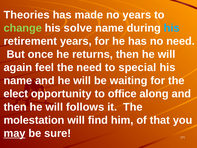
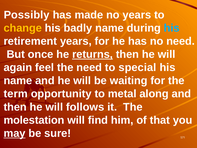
Theories: Theories -> Possibly
change colour: light green -> yellow
solve: solve -> badly
returns underline: none -> present
elect: elect -> term
office: office -> metal
